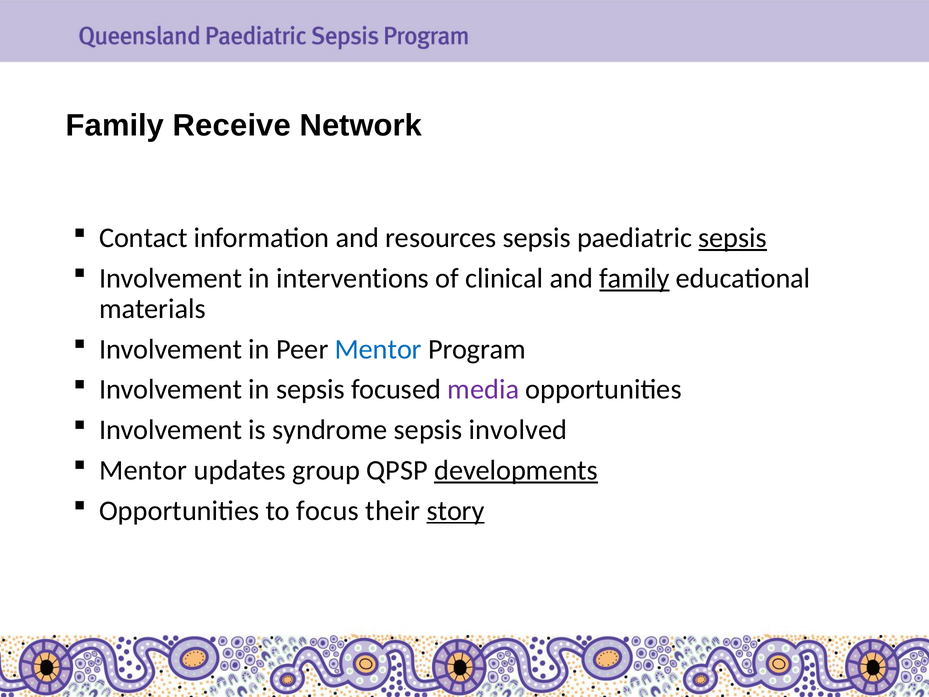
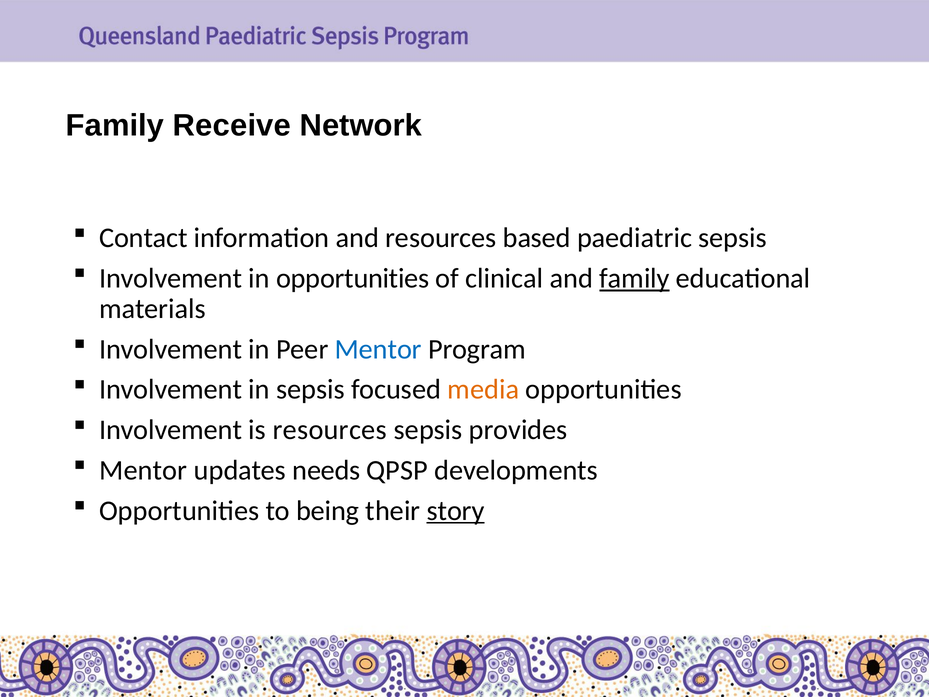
resources sepsis: sepsis -> based
sepsis at (733, 238) underline: present -> none
in interventions: interventions -> opportunities
media colour: purple -> orange
is syndrome: syndrome -> resources
involved: involved -> provides
group: group -> needs
developments underline: present -> none
focus: focus -> being
